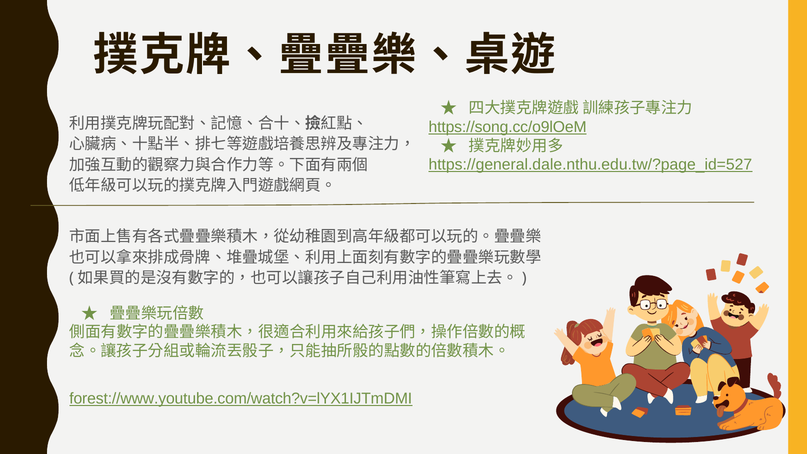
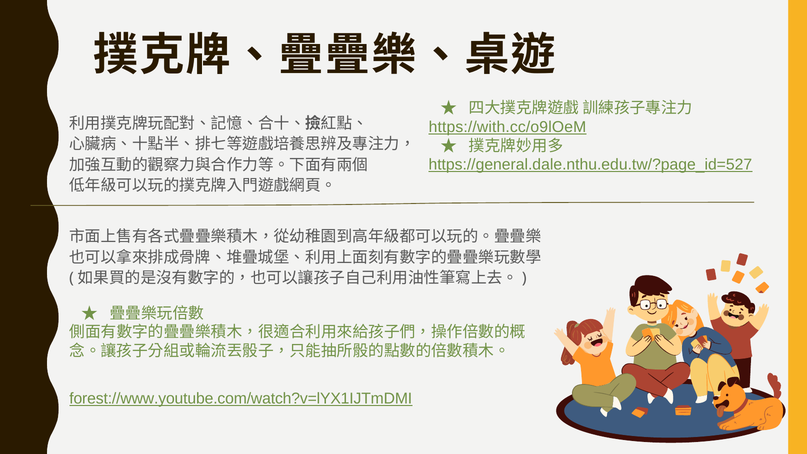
https://song.cc/o9lOeM: https://song.cc/o9lOeM -> https://with.cc/o9lOeM
